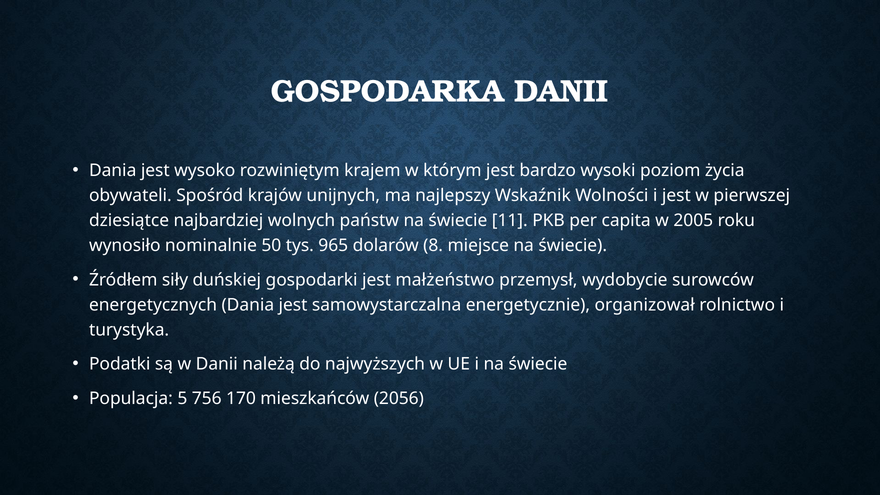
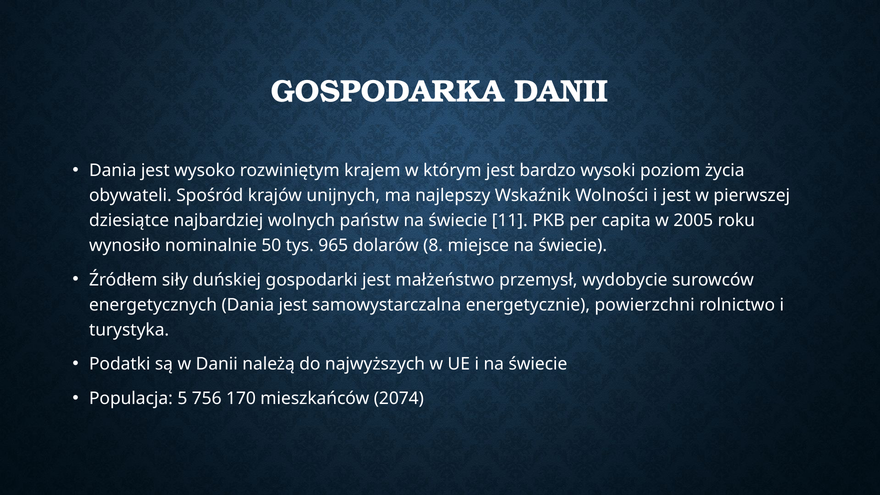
organizował: organizował -> powierzchni
2056: 2056 -> 2074
